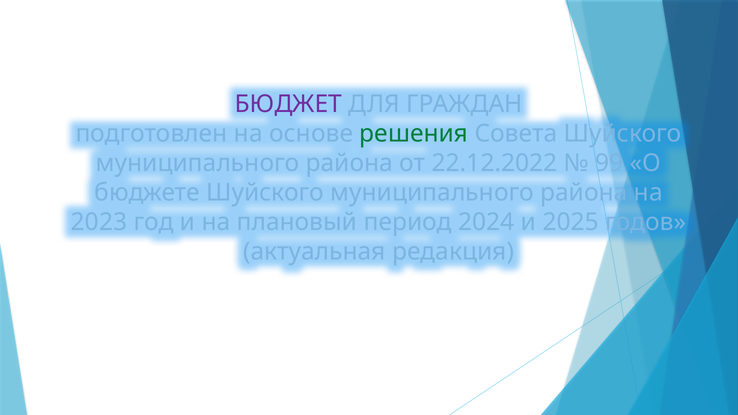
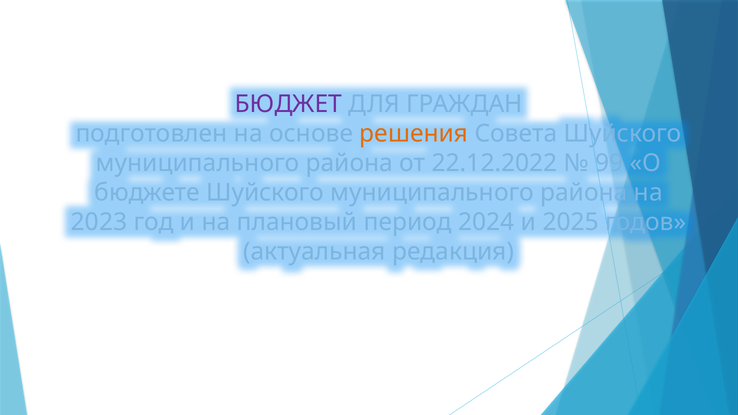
решения colour: green -> orange
